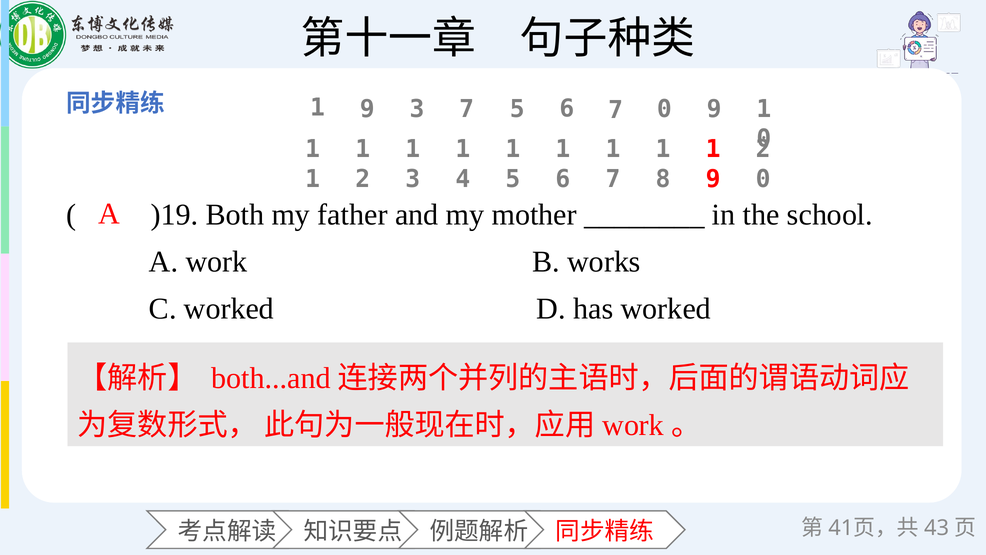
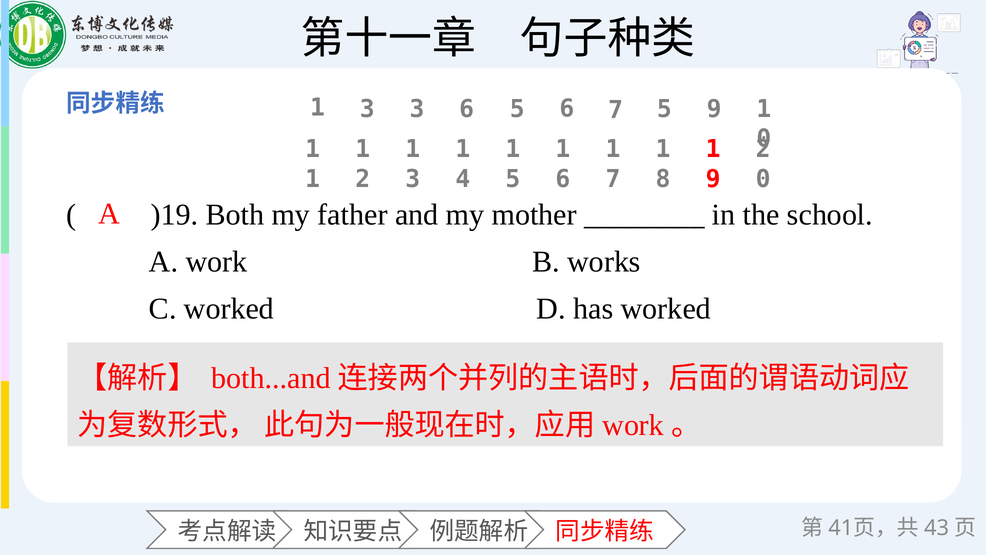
9 at (367, 109): 9 -> 3
3 7: 7 -> 6
7 0: 0 -> 5
